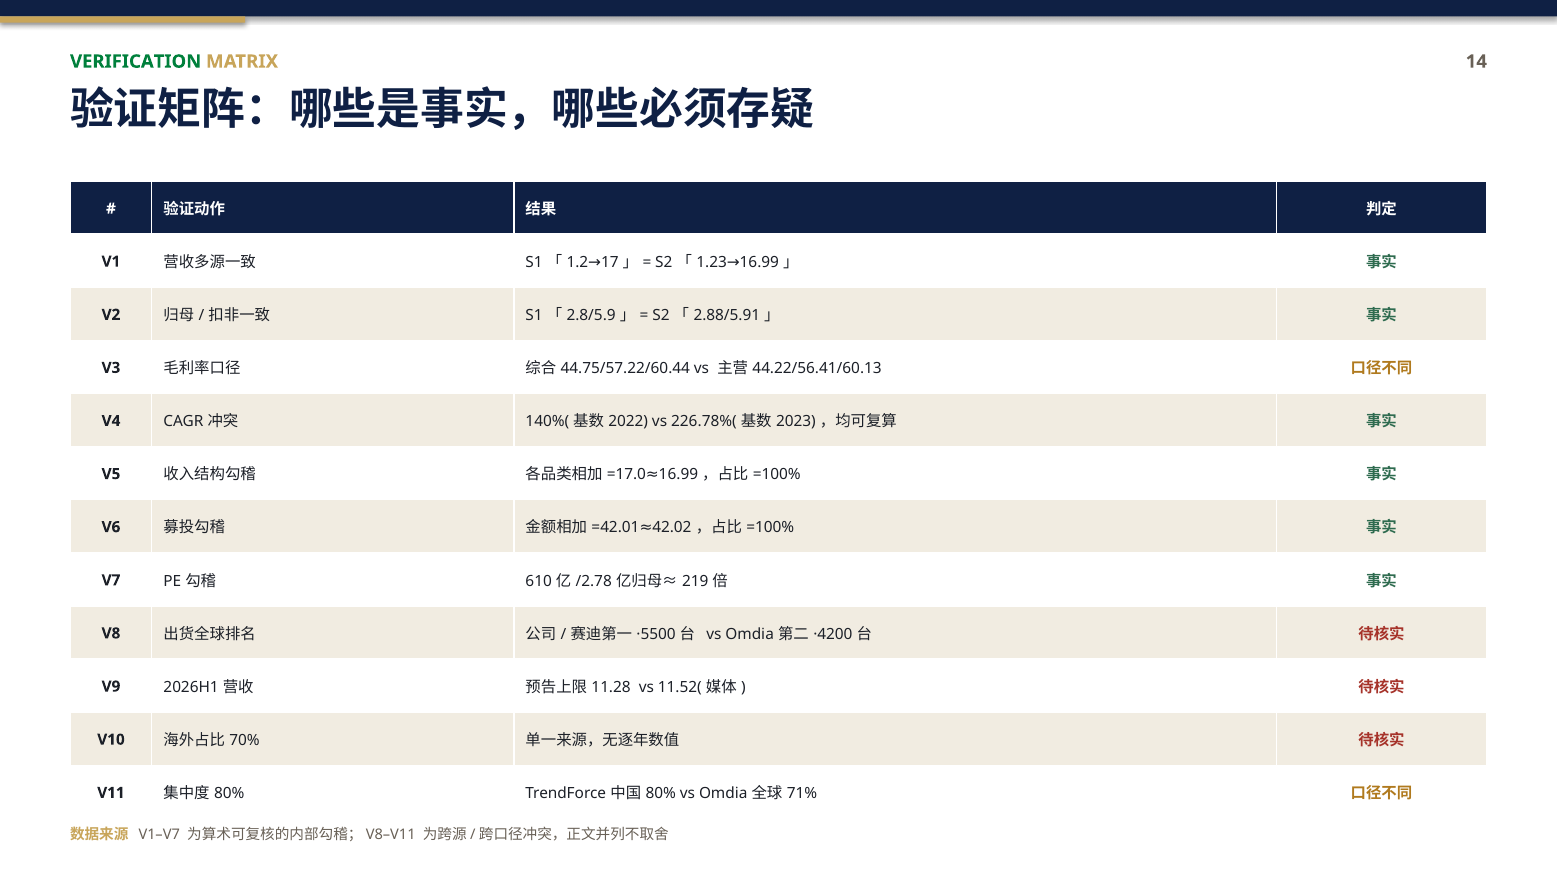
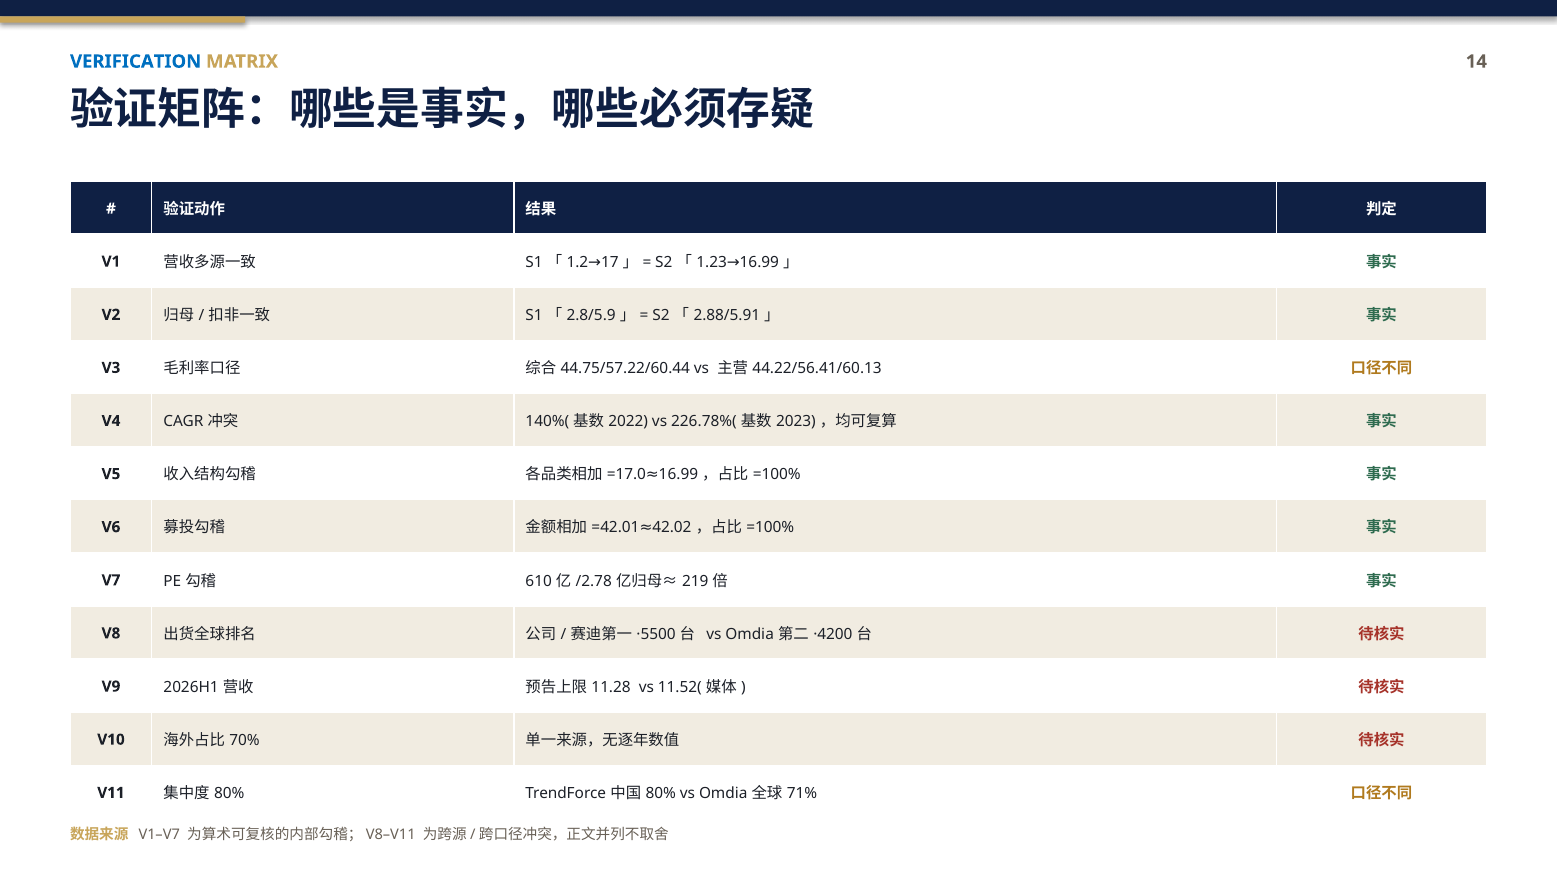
VERIFICATION colour: green -> blue
